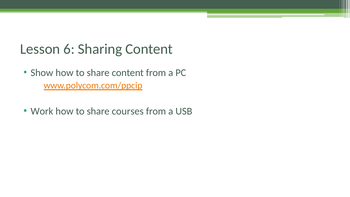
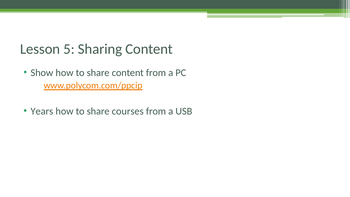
6: 6 -> 5
Work: Work -> Years
